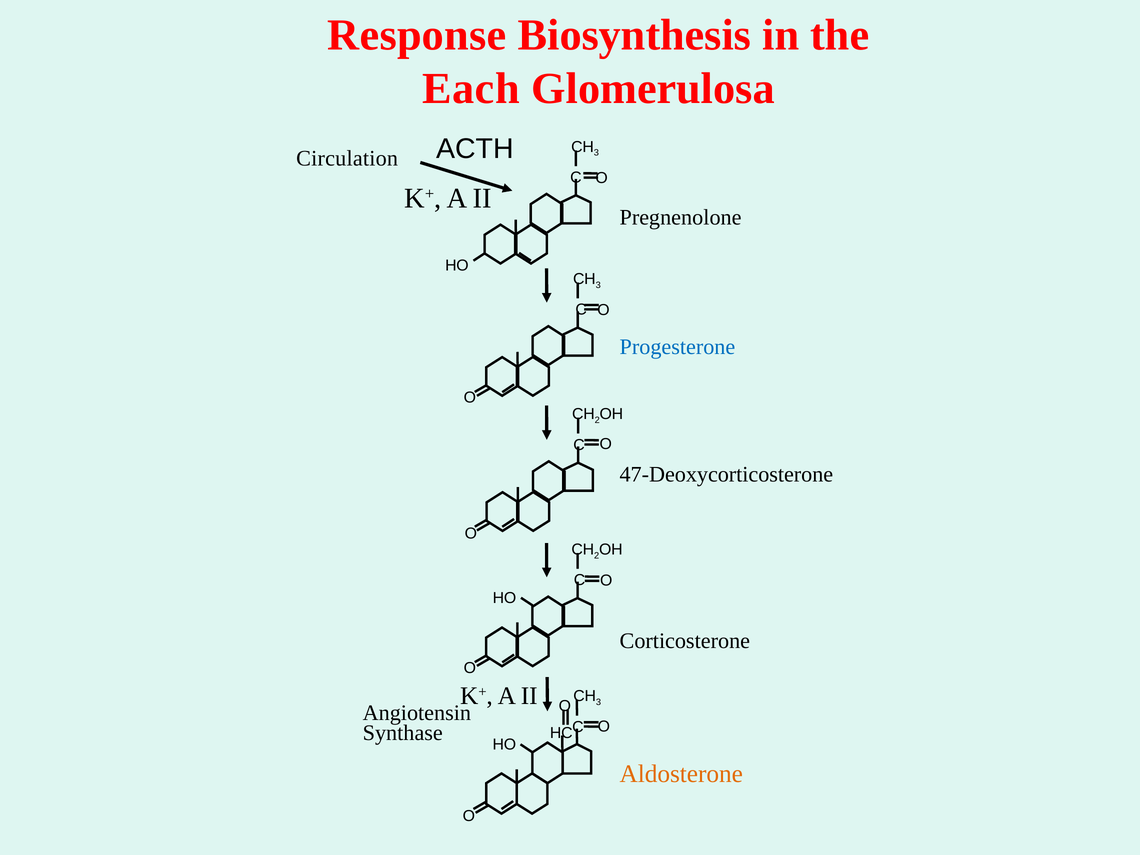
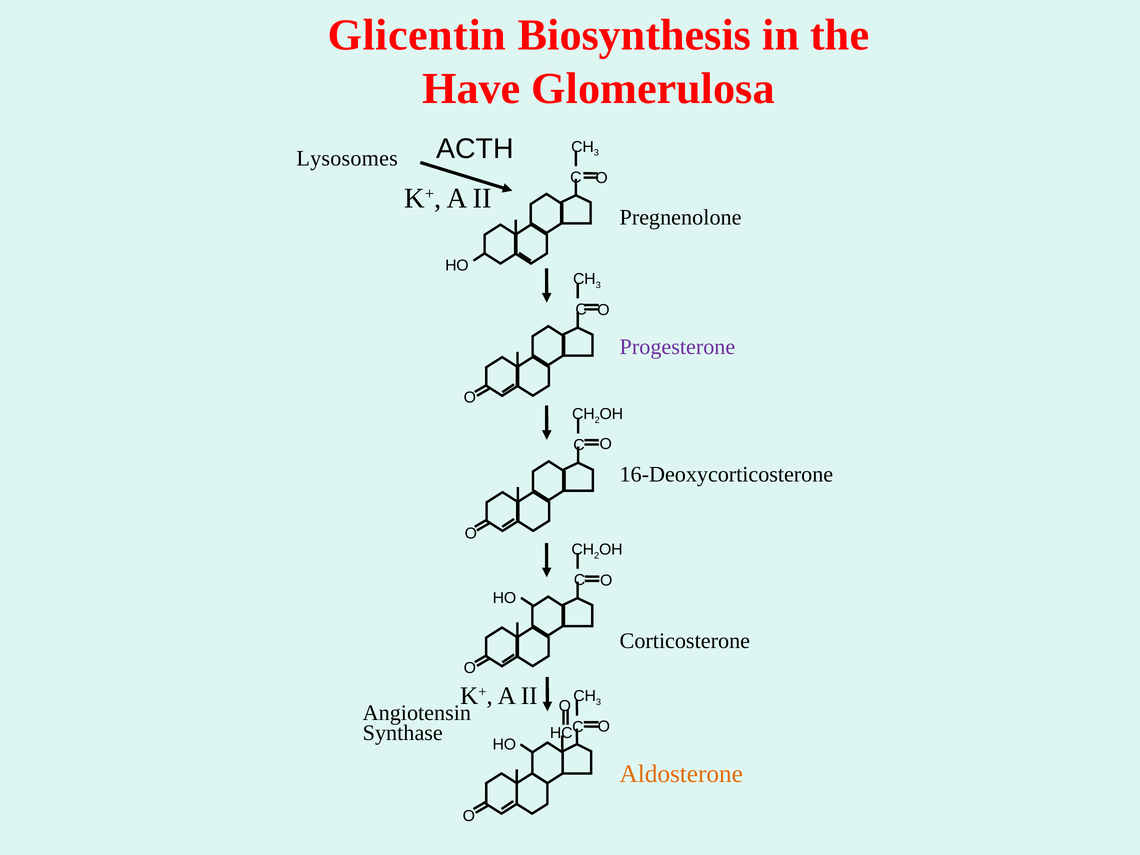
Response: Response -> Glicentin
Each: Each -> Have
Circulation: Circulation -> Lysosomes
Progesterone colour: blue -> purple
47-Deoxycorticosterone: 47-Deoxycorticosterone -> 16-Deoxycorticosterone
